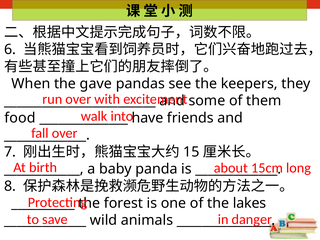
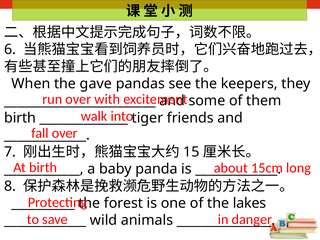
food at (20, 118): food -> birth
have: have -> tiger
